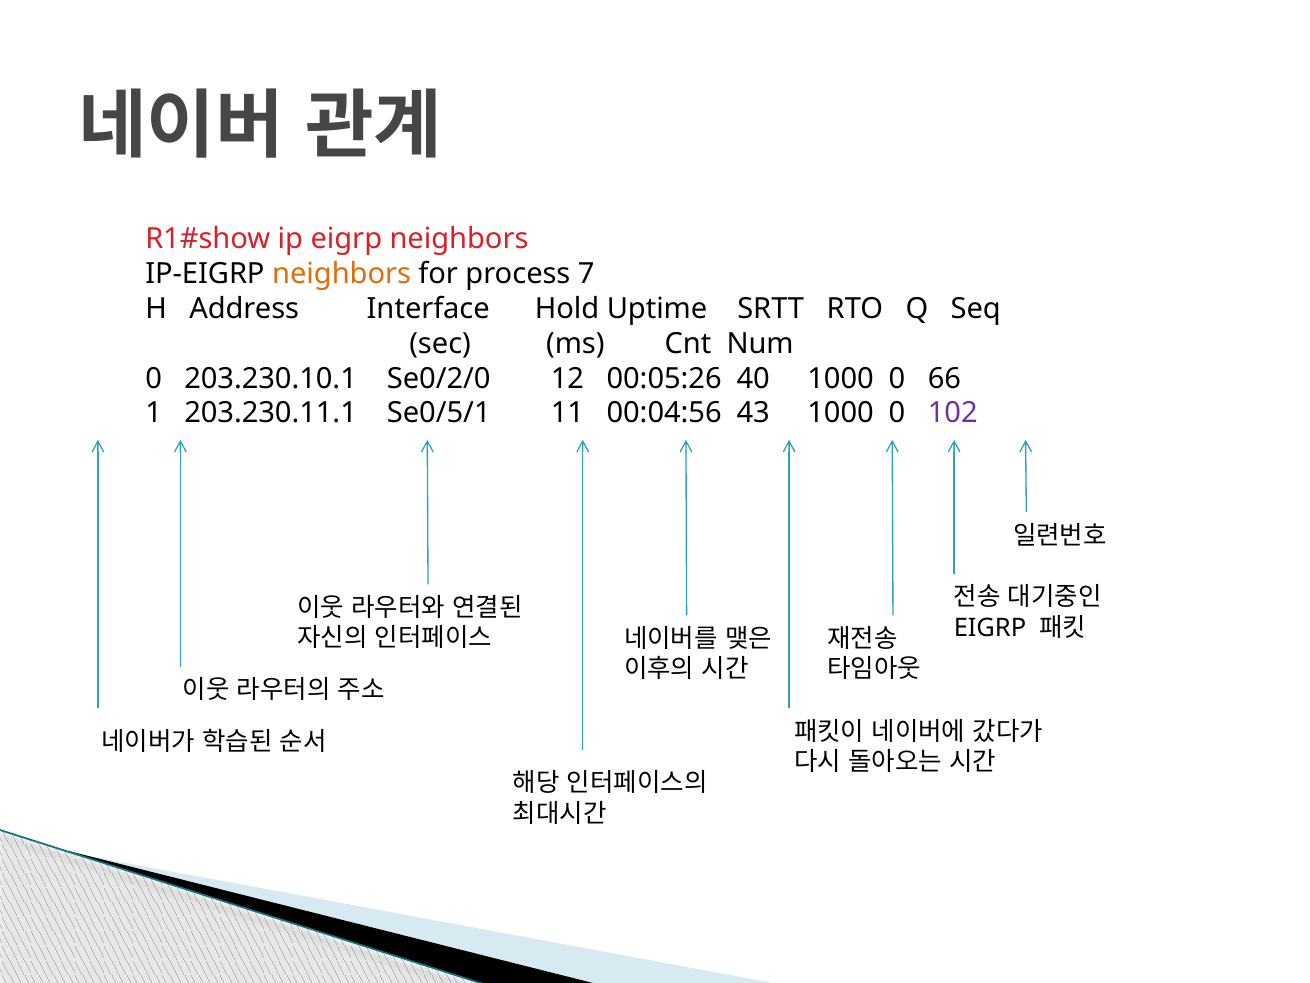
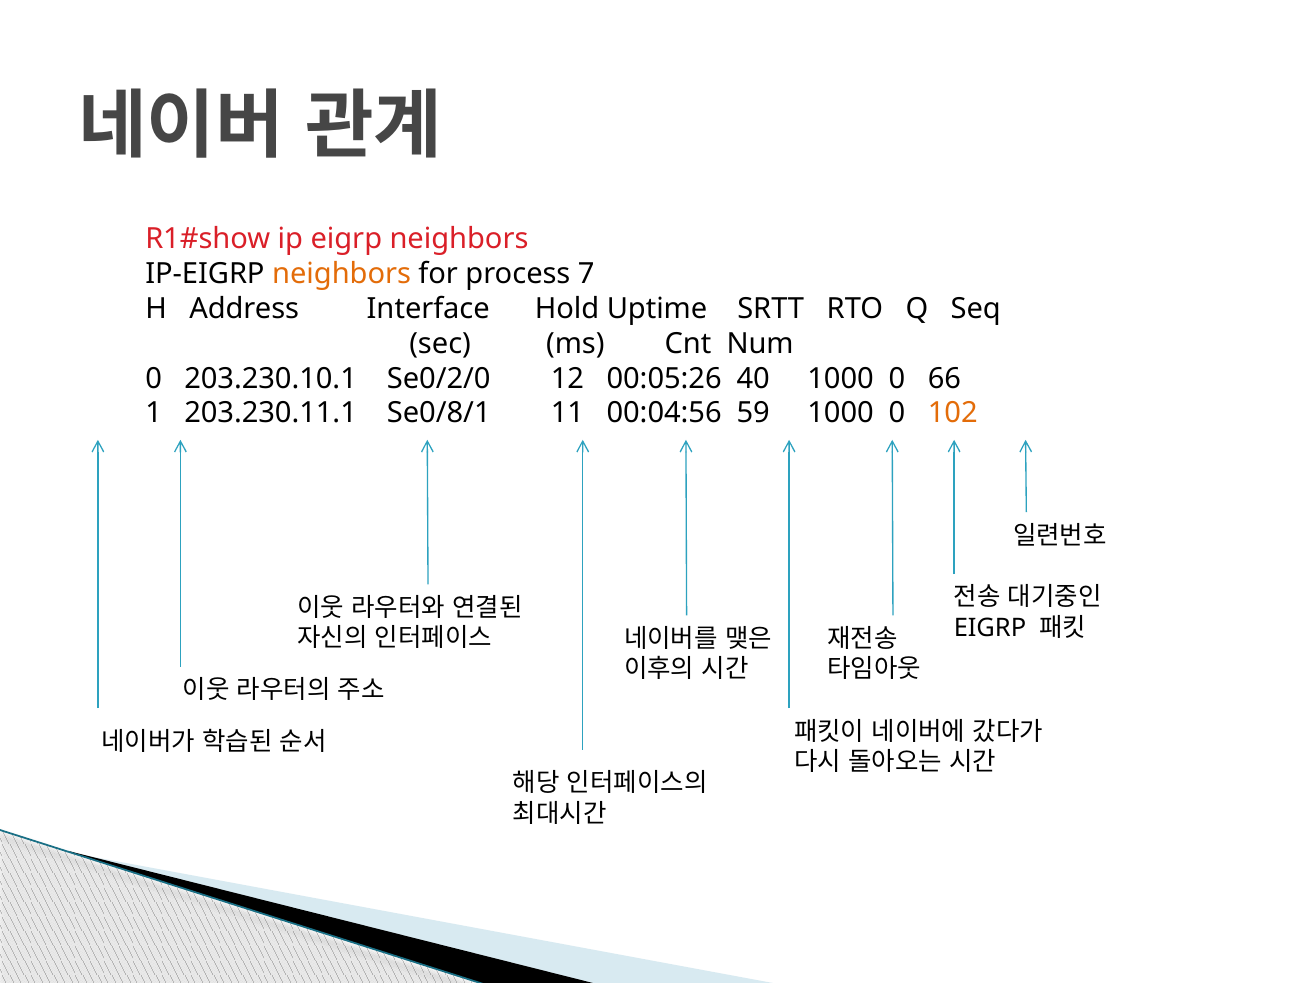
Se0/5/1: Se0/5/1 -> Se0/8/1
43: 43 -> 59
102 colour: purple -> orange
